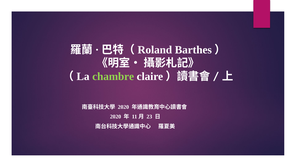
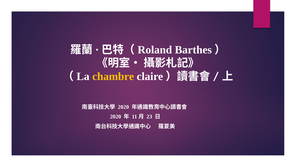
chambre colour: light green -> yellow
